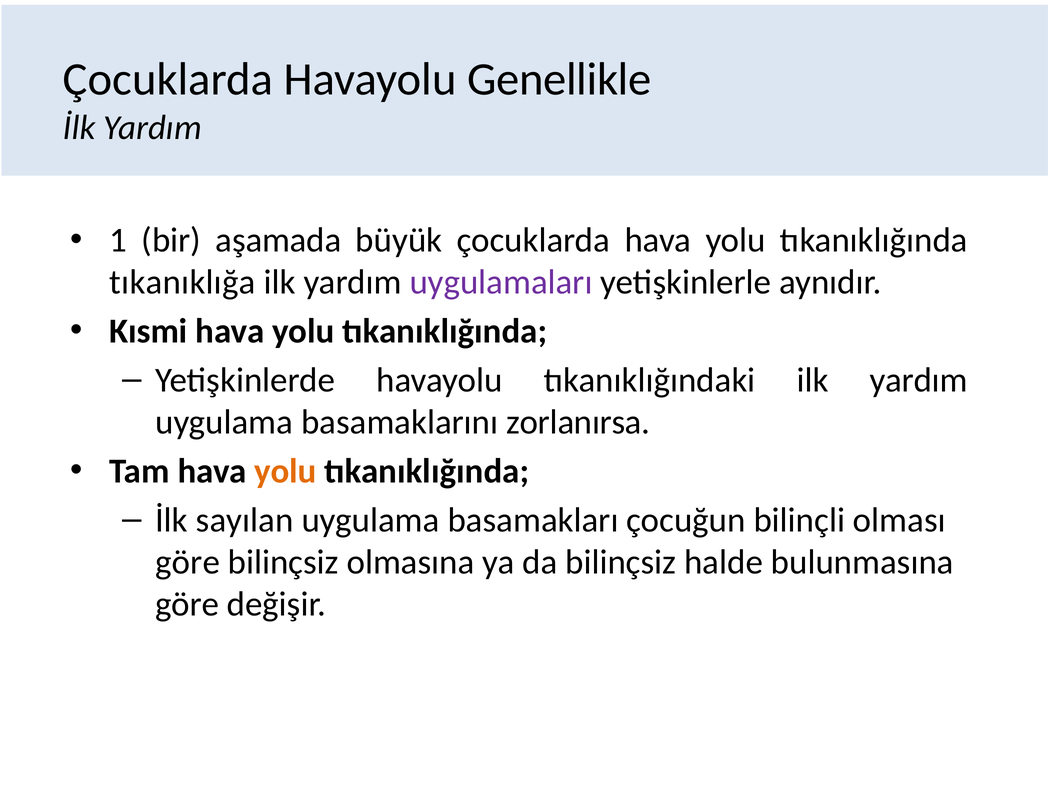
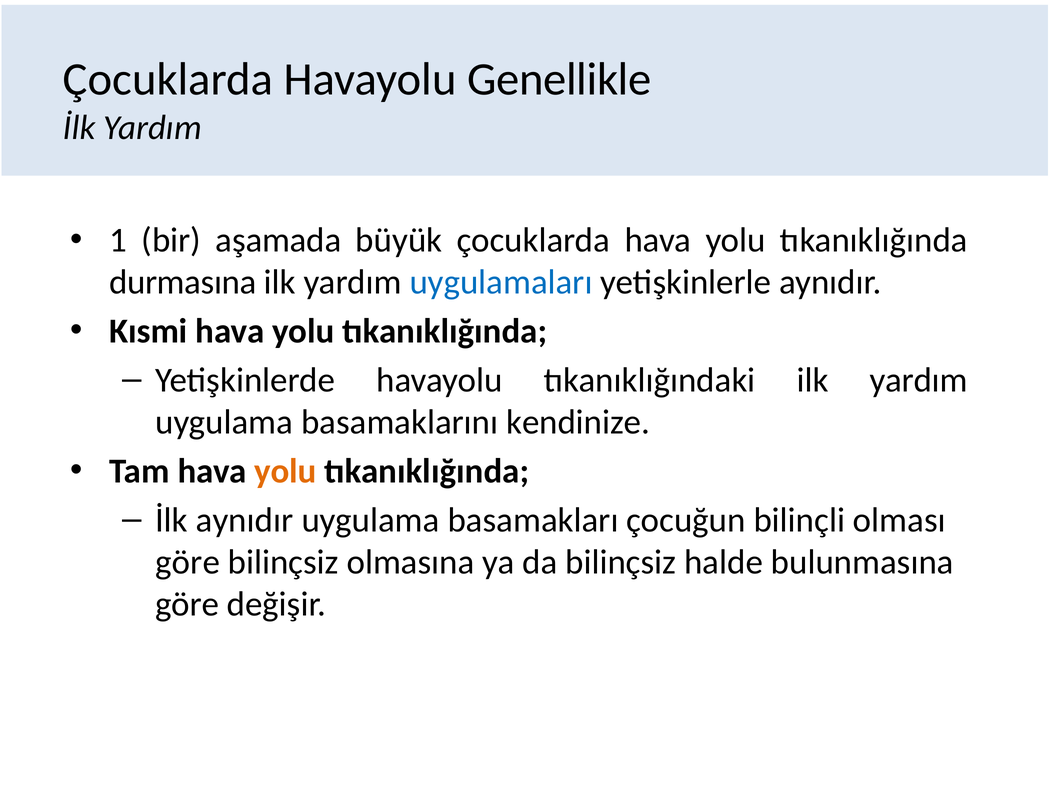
tıkanıklığa: tıkanıklığa -> durmasına
uygulamaları colour: purple -> blue
zorlanırsa: zorlanırsa -> kendinize
İlk sayılan: sayılan -> aynıdır
